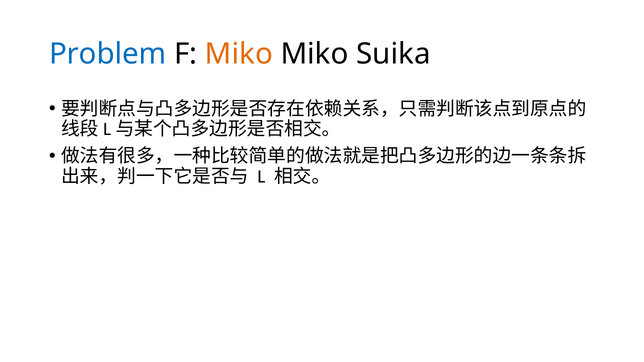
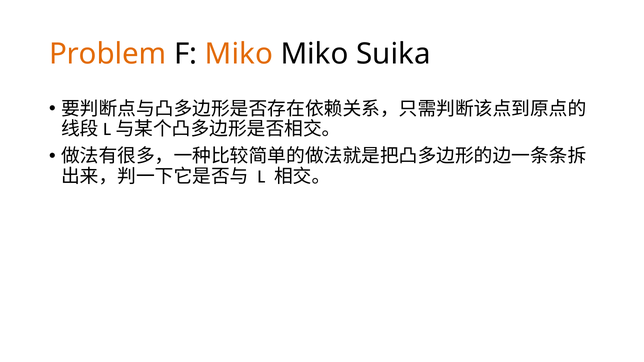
Problem colour: blue -> orange
